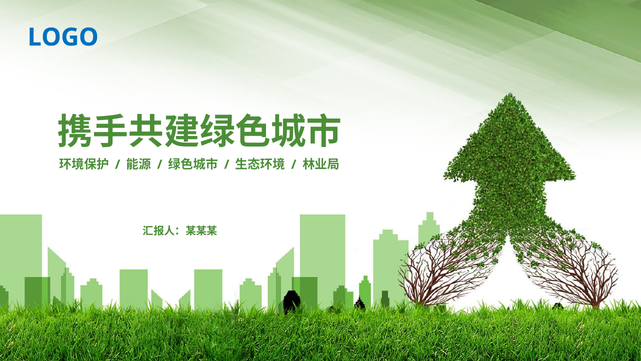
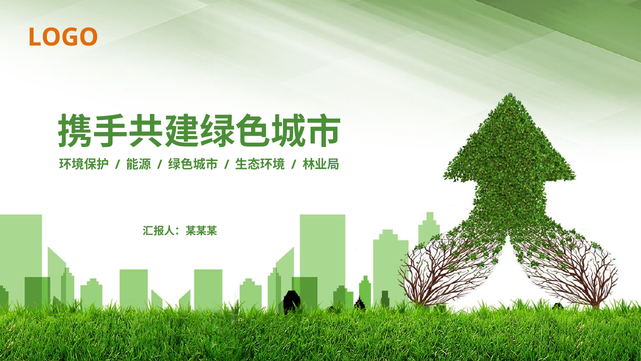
LOGO colour: blue -> orange
